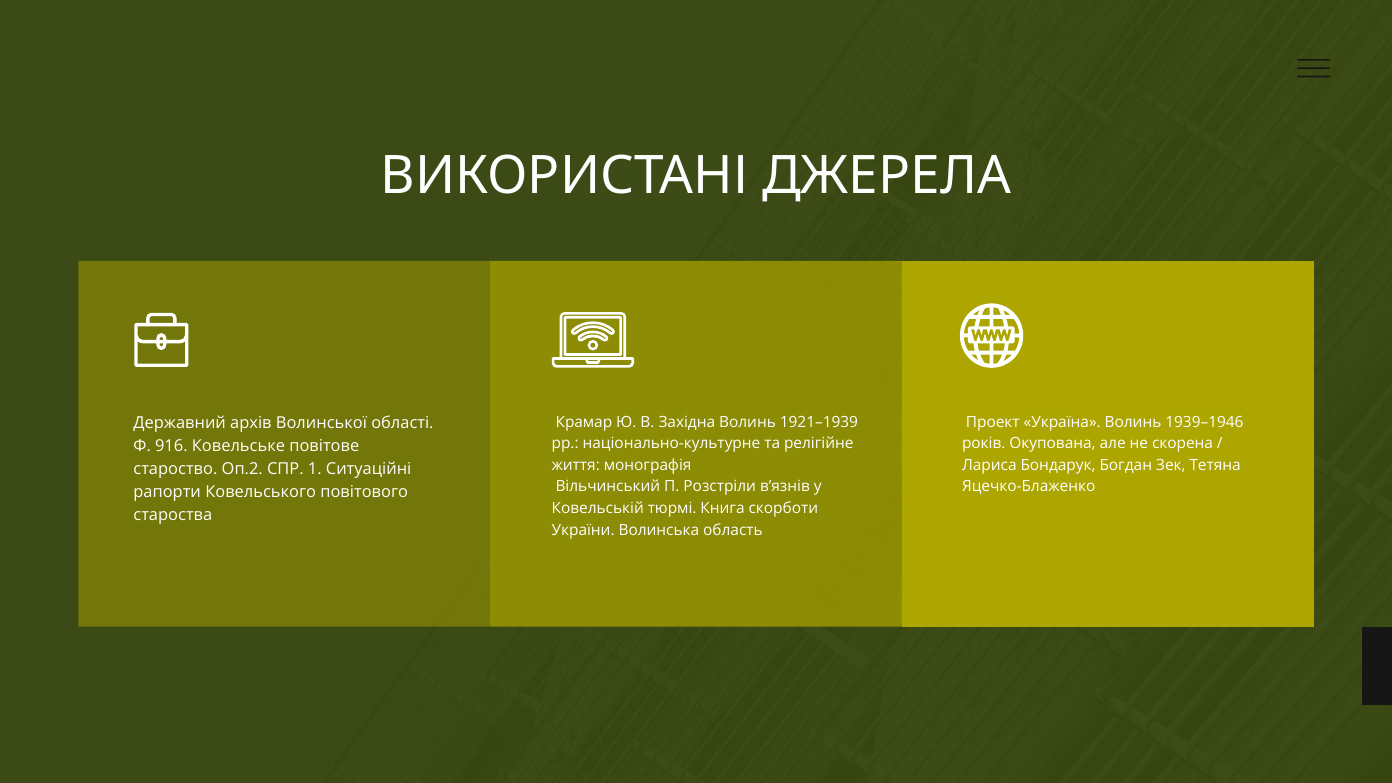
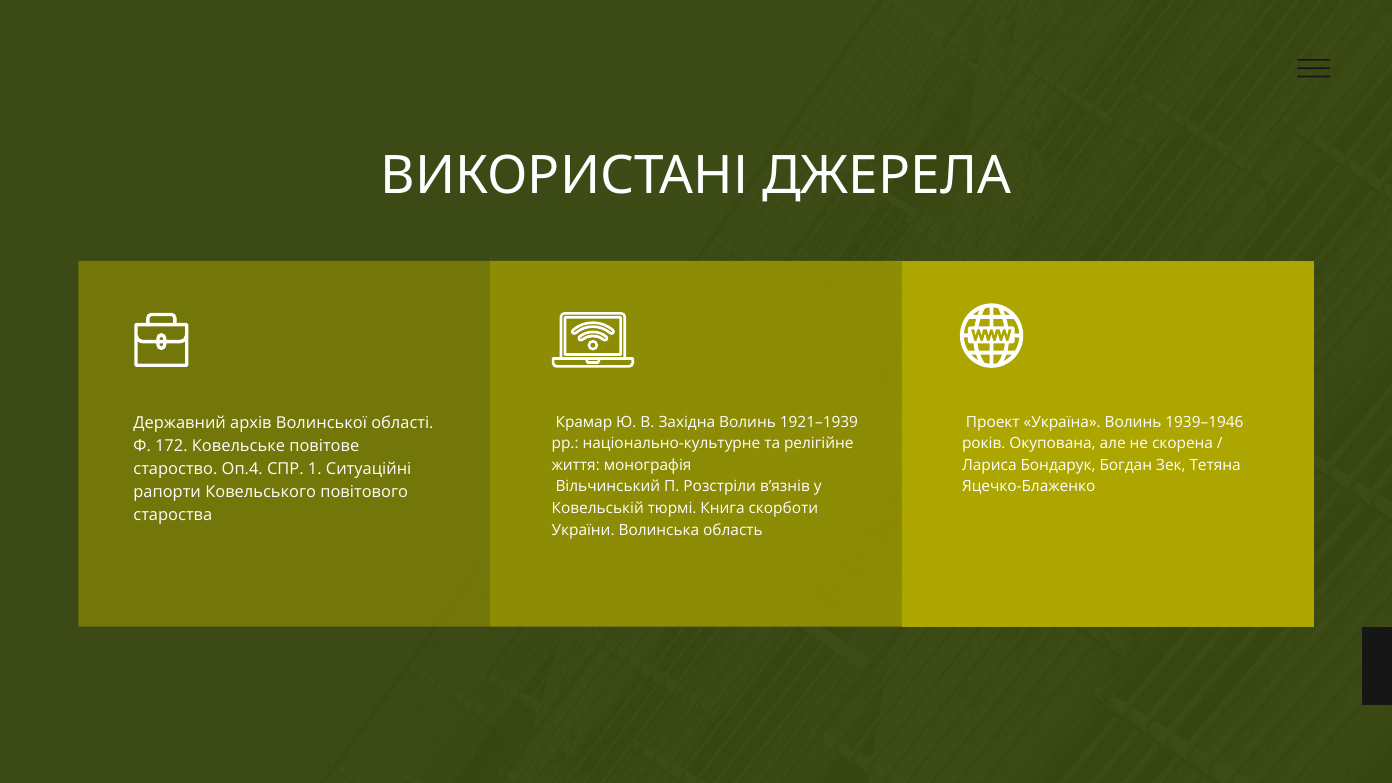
916: 916 -> 172
Оп.2: Оп.2 -> Оп.4
